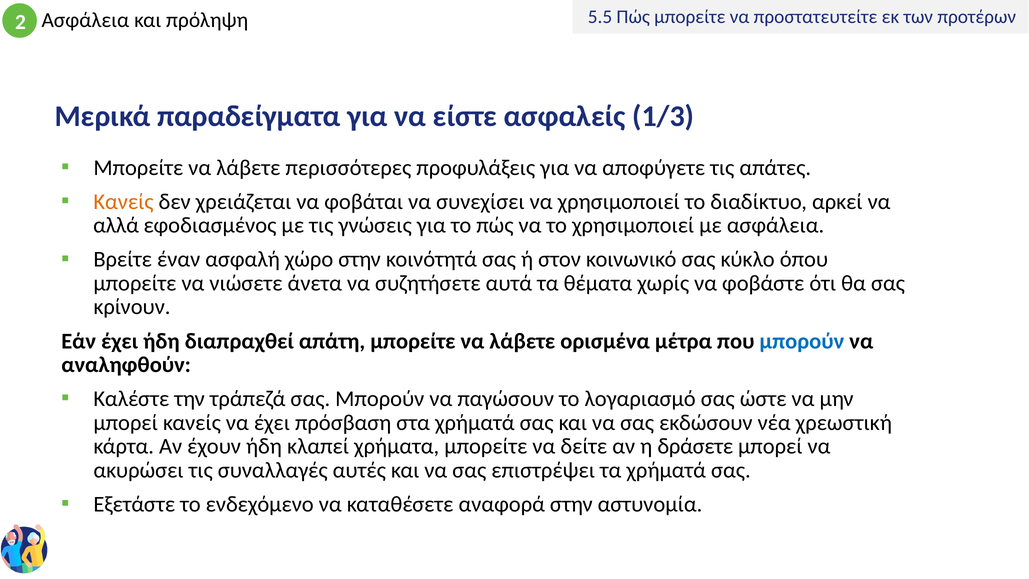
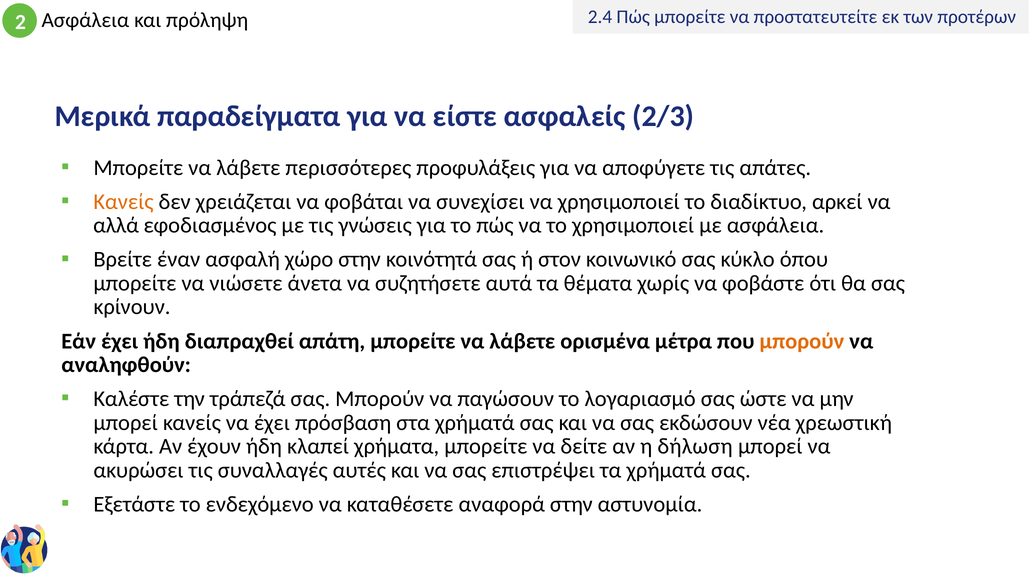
5.5: 5.5 -> 2.4
1/3: 1/3 -> 2/3
μπορούν at (802, 341) colour: blue -> orange
δράσετε: δράσετε -> δήλωση
